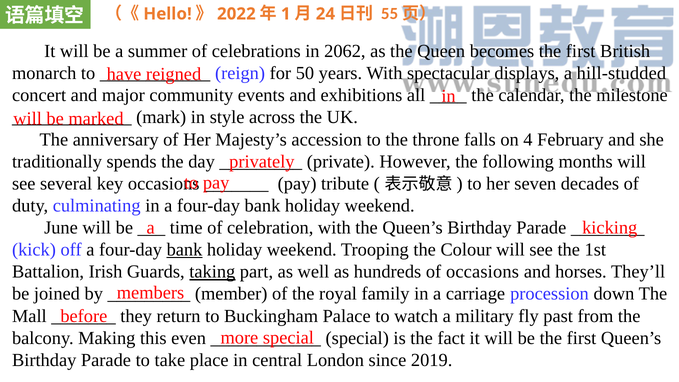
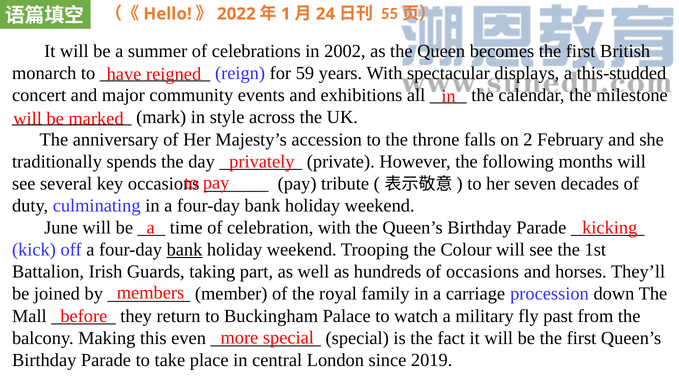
2062: 2062 -> 2002
50: 50 -> 59
hill-studded: hill-studded -> this-studded
4: 4 -> 2
taking underline: present -> none
